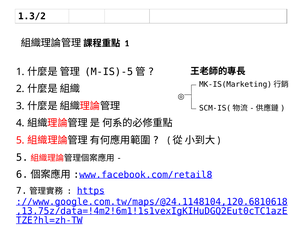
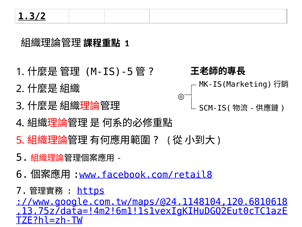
1.3/2 underline: none -> present
